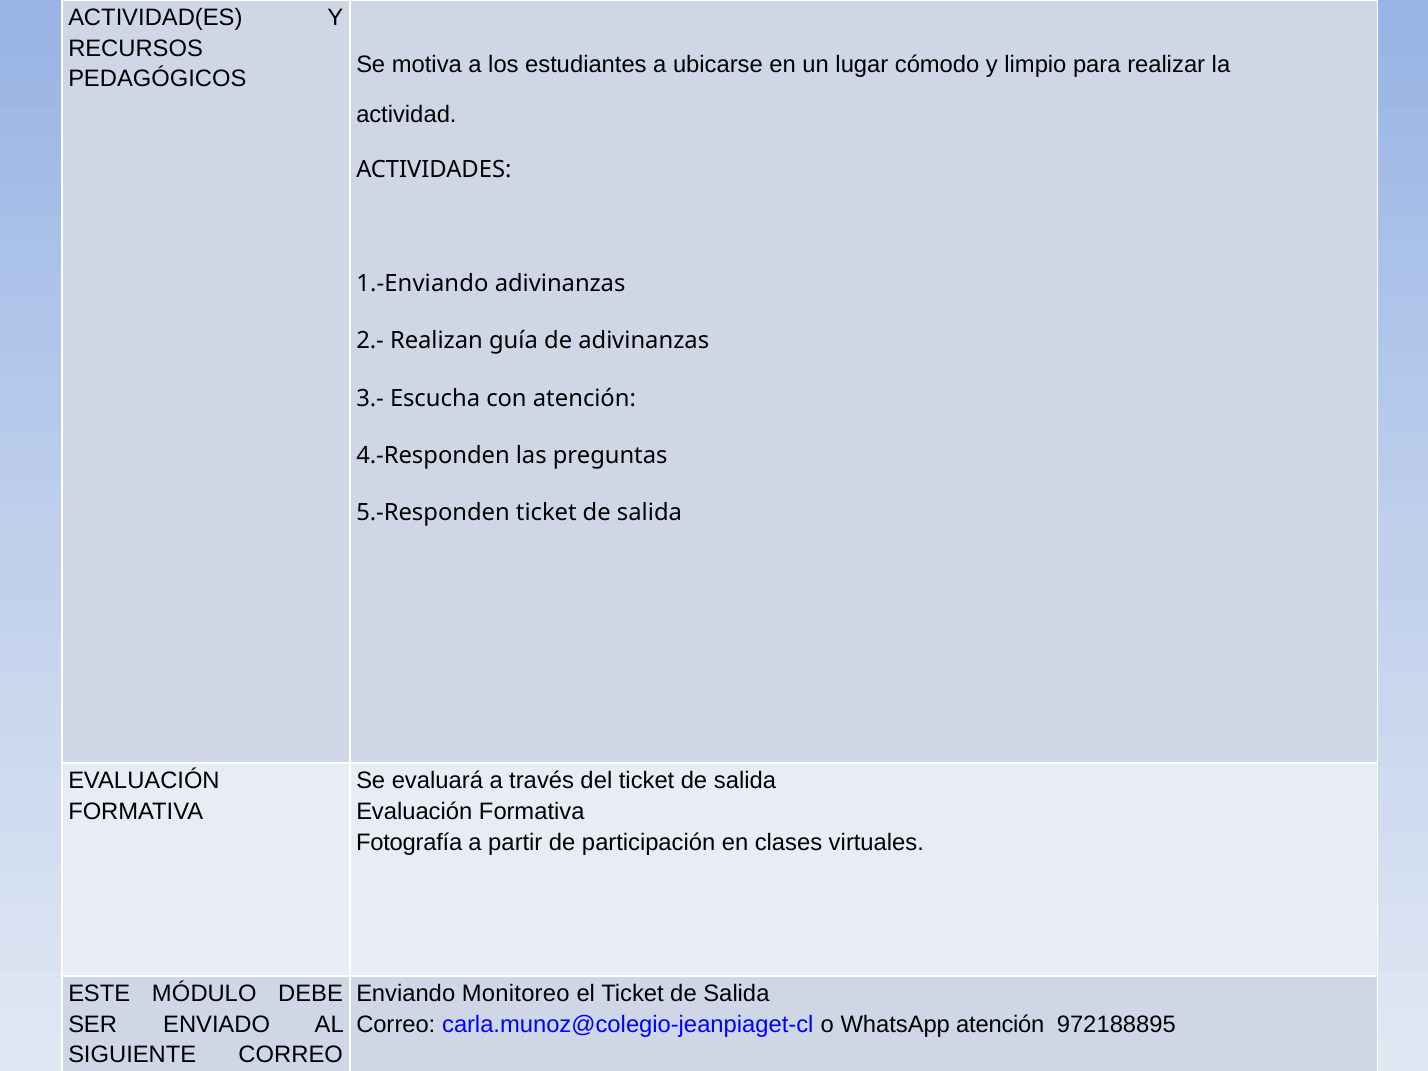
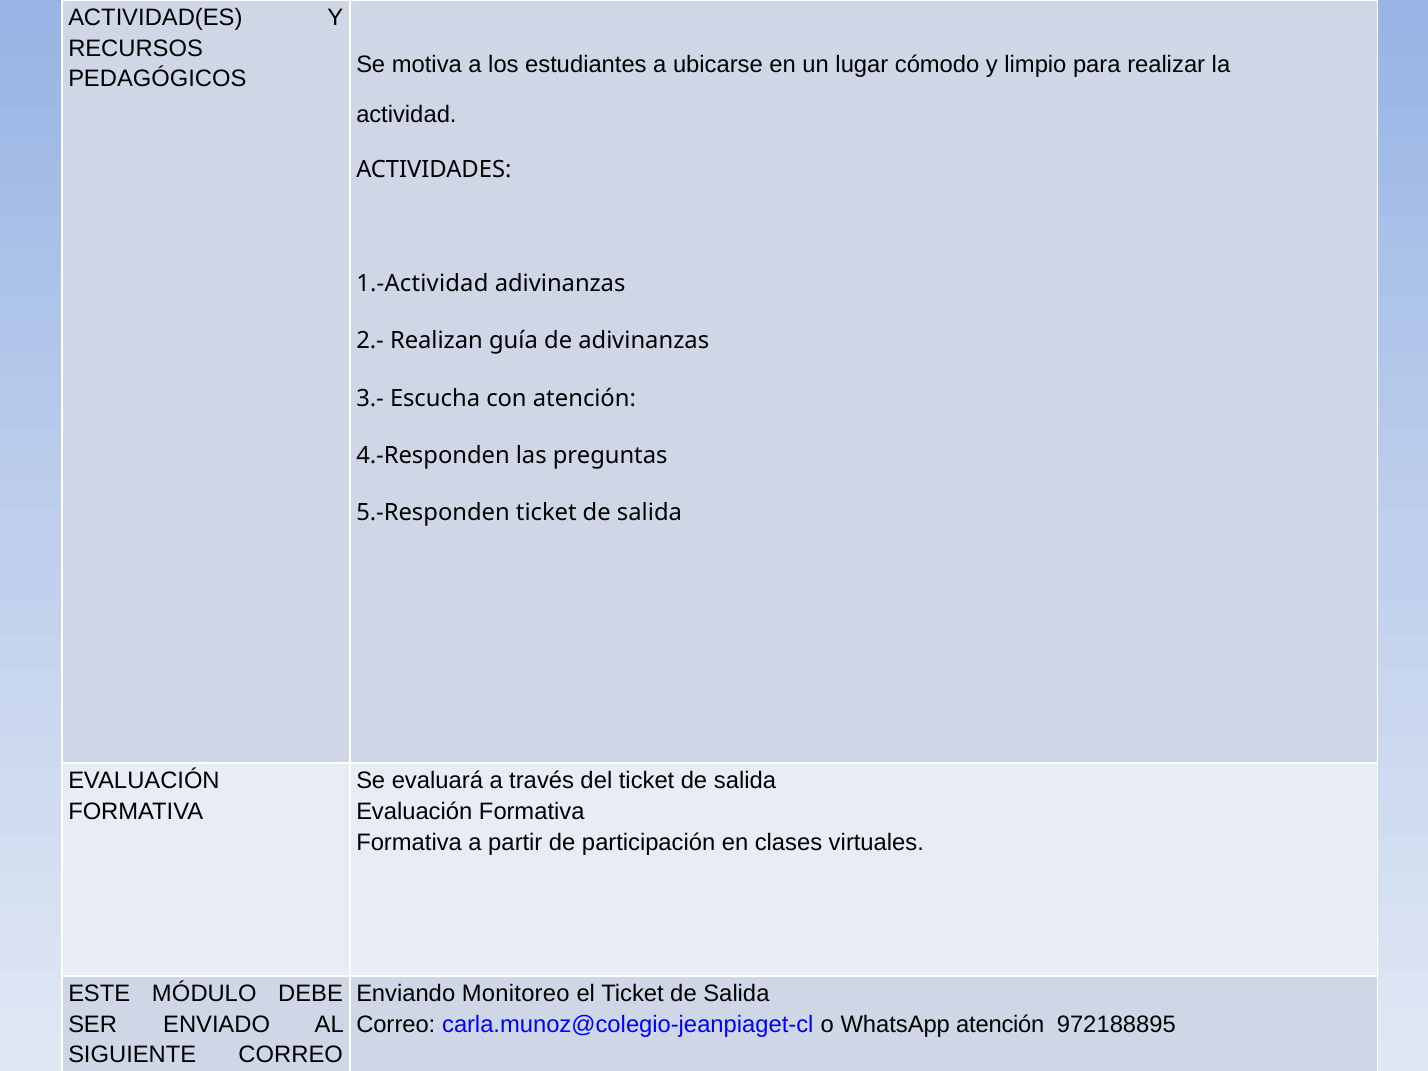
1.-Enviando: 1.-Enviando -> 1.-Actividad
Fotografía at (409, 842): Fotografía -> Formativa
